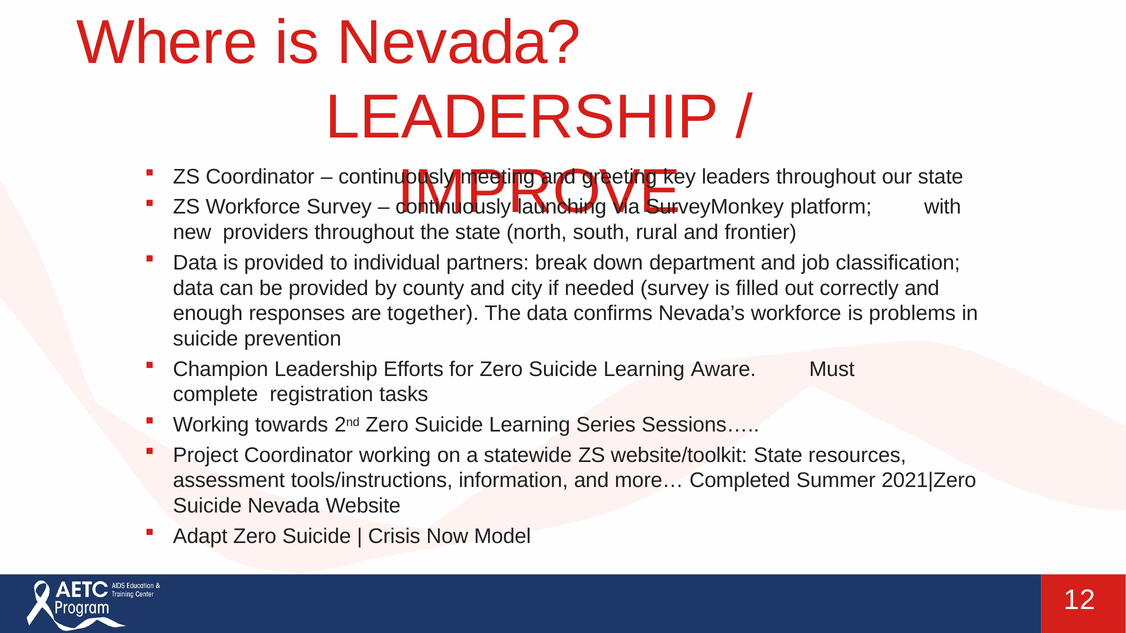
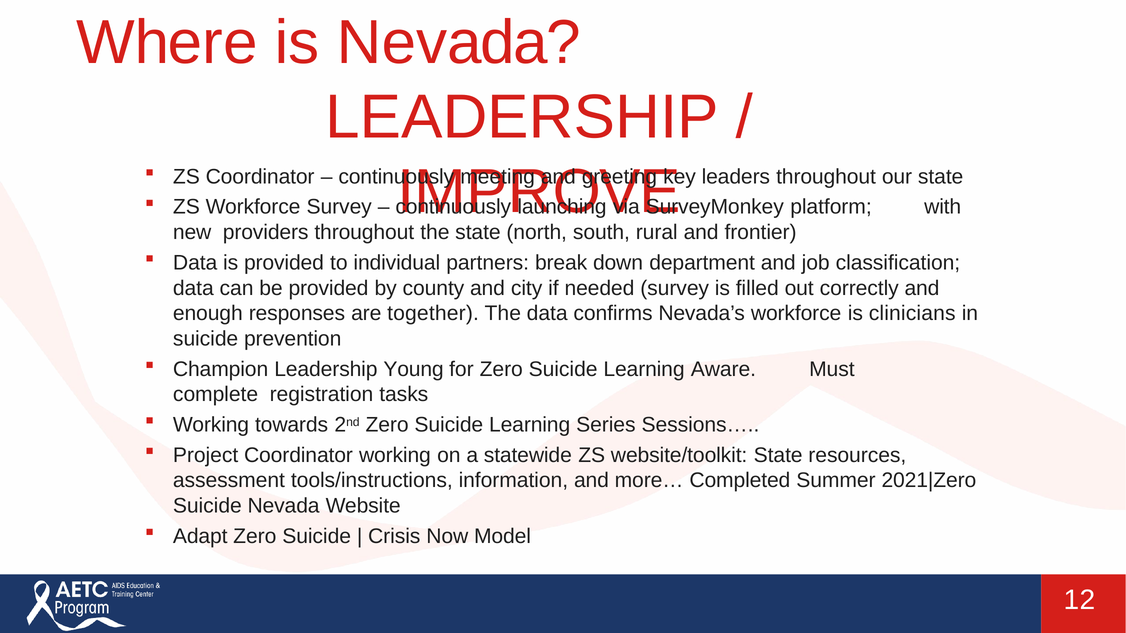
problems: problems -> clinicians
Efforts: Efforts -> Young
